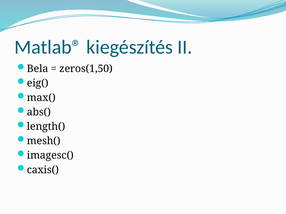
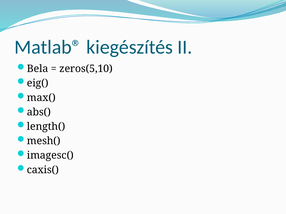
zeros(1,50: zeros(1,50 -> zeros(5,10
